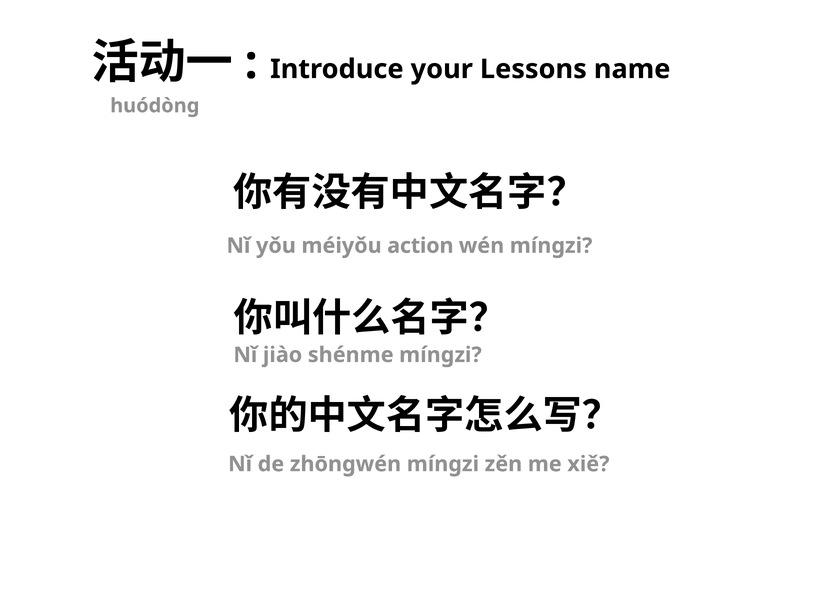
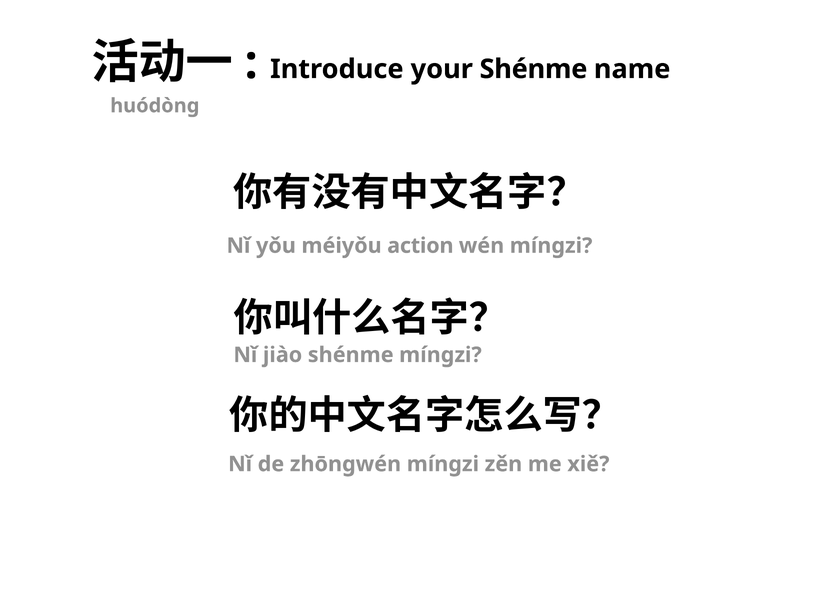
your Lessons: Lessons -> Shénme
